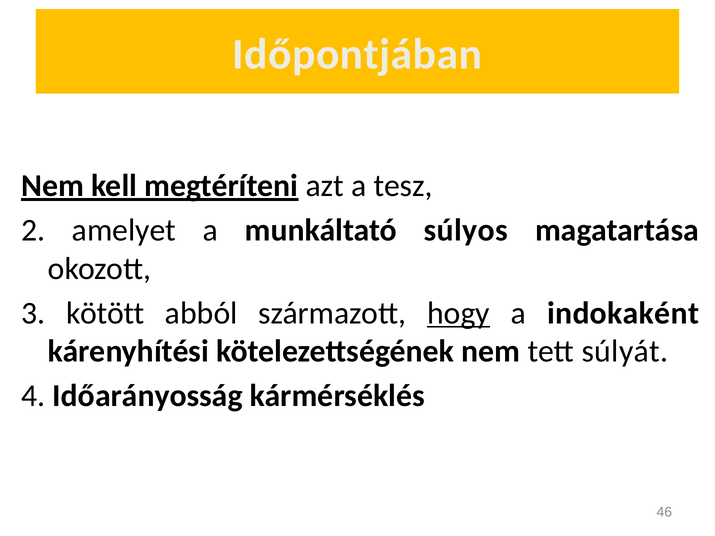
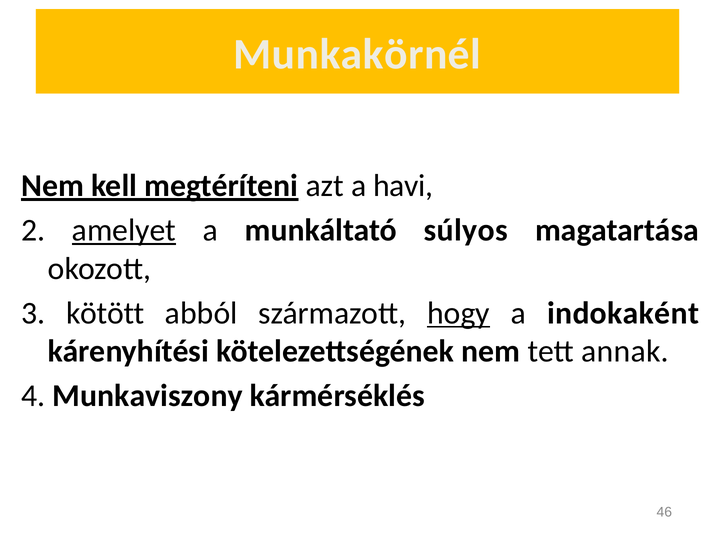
Időpontjában: Időpontjában -> Munkakörnél
tesz: tesz -> havi
amelyet underline: none -> present
súlyát: súlyát -> annak
Időarányosság: Időarányosság -> Munkaviszony
